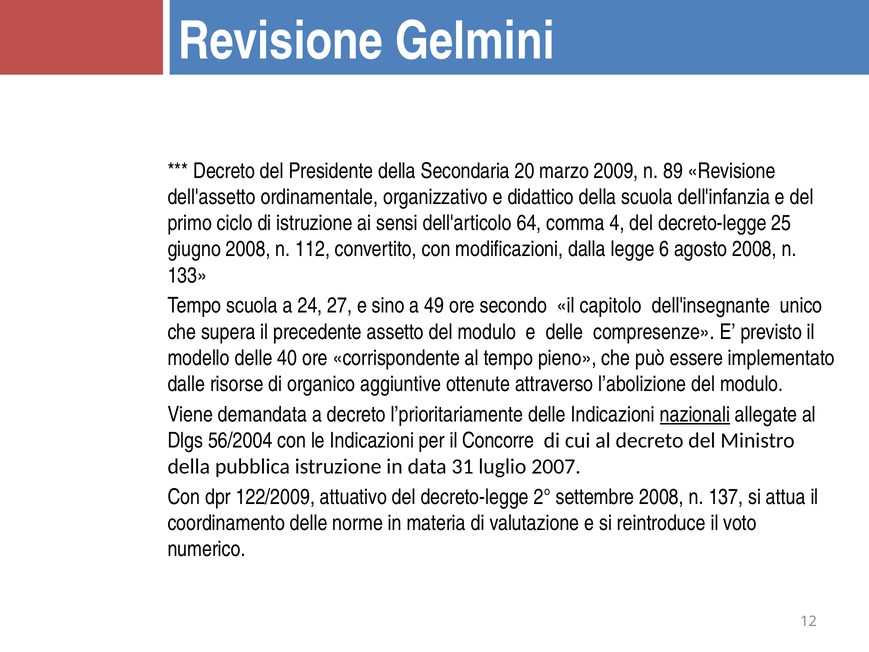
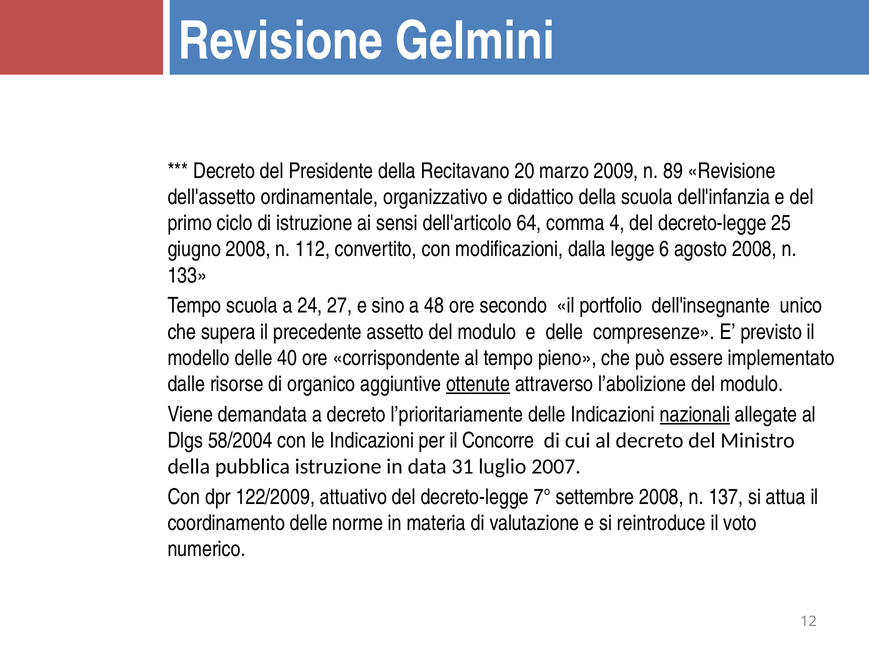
Secondaria: Secondaria -> Recitavano
49: 49 -> 48
capitolo: capitolo -> portfolio
ottenute underline: none -> present
56/2004: 56/2004 -> 58/2004
2°: 2° -> 7°
